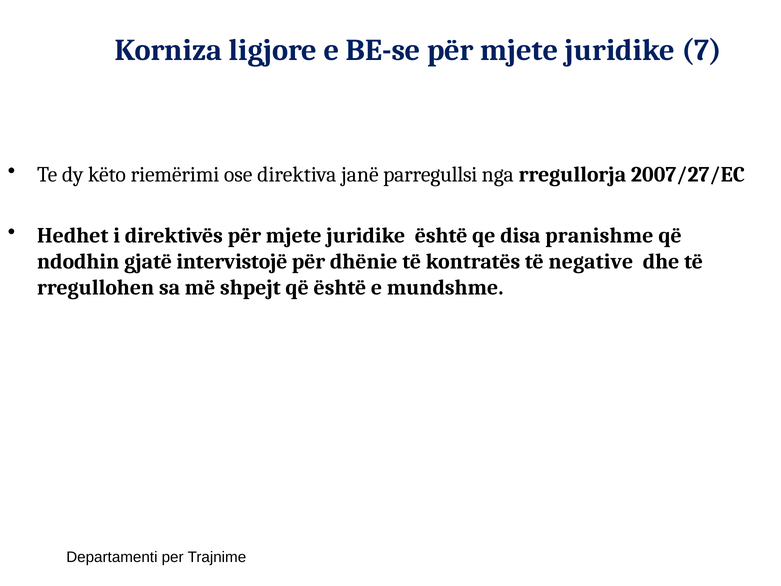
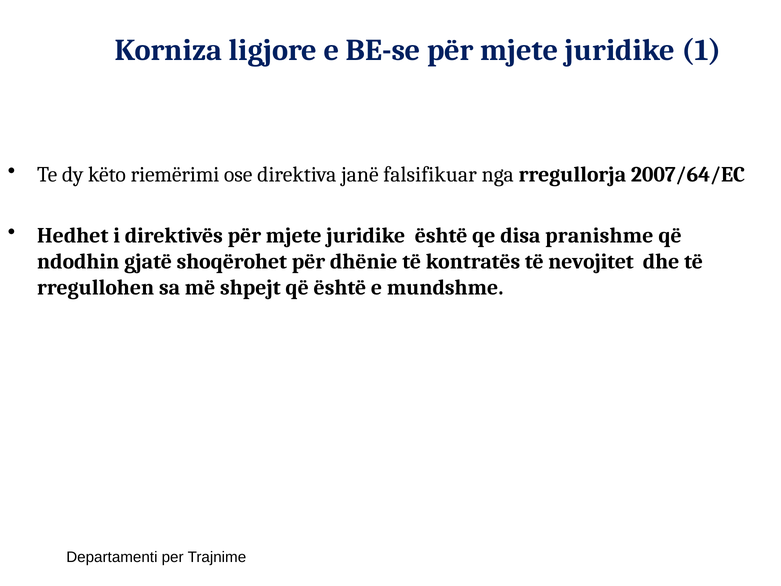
7: 7 -> 1
parregullsi: parregullsi -> falsifikuar
2007/27/EC: 2007/27/EC -> 2007/64/EC
intervistojë: intervistojë -> shoqërohet
negative: negative -> nevojitet
